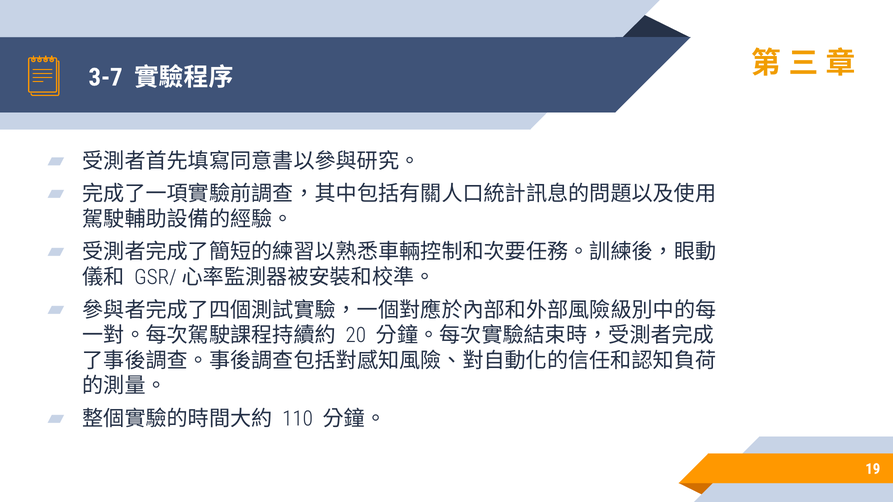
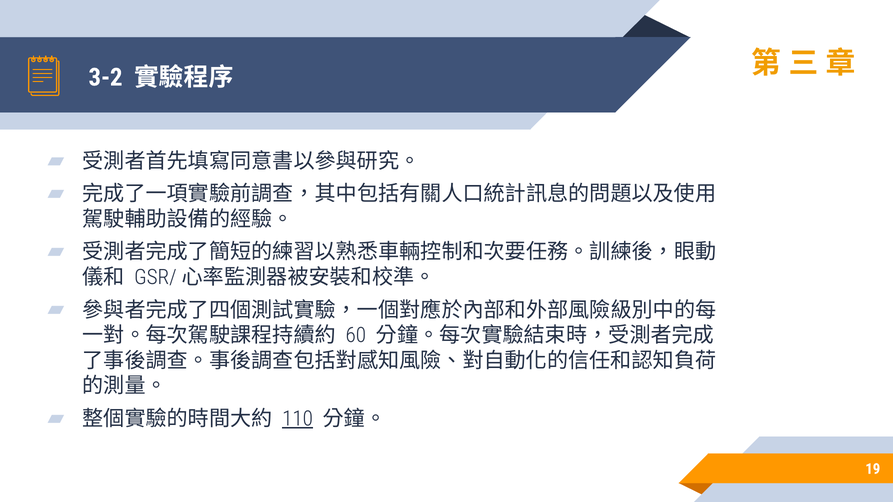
3-7: 3-7 -> 3-2
20: 20 -> 60
110 underline: none -> present
